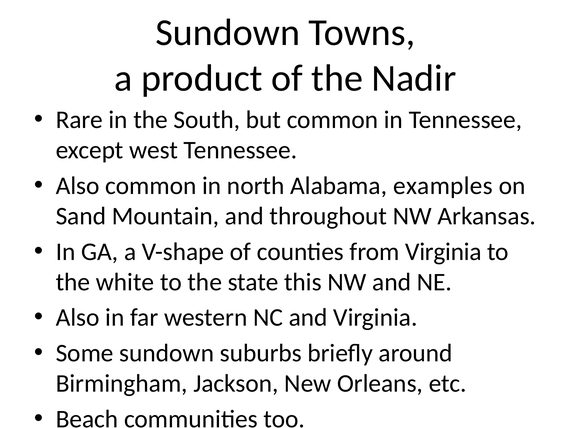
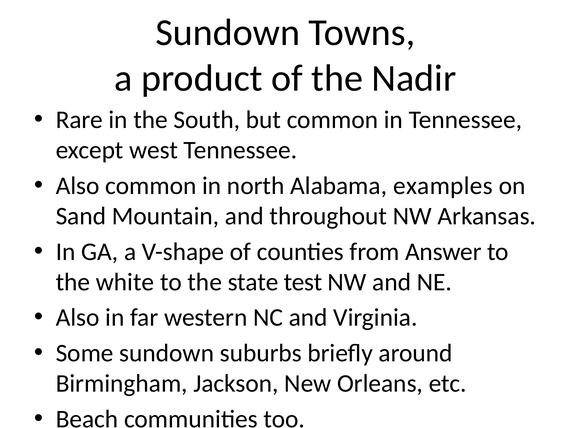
from Virginia: Virginia -> Answer
this: this -> test
